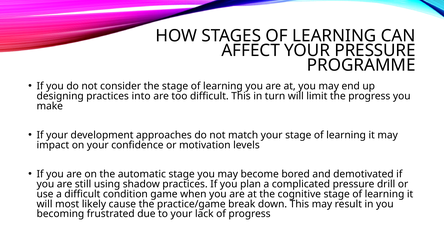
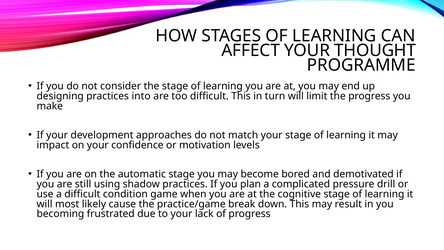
YOUR PRESSURE: PRESSURE -> THOUGHT
